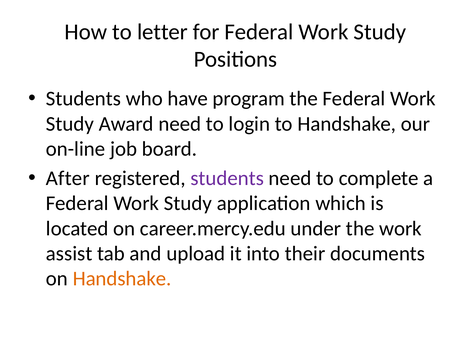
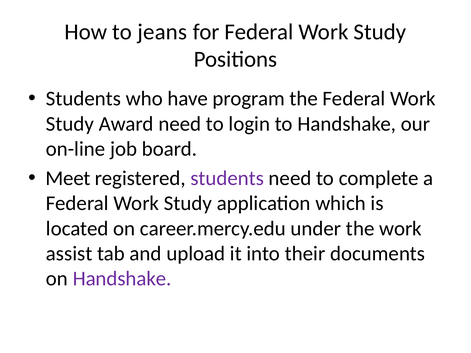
letter: letter -> jeans
After: After -> Meet
Handshake at (122, 279) colour: orange -> purple
